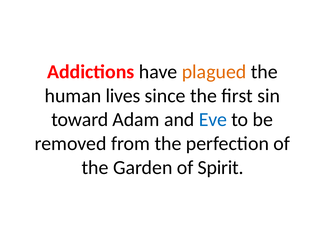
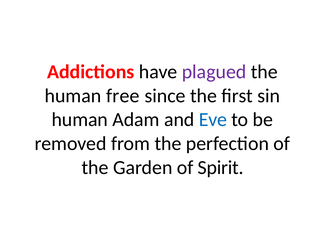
plagued colour: orange -> purple
lives: lives -> free
toward at (80, 120): toward -> human
